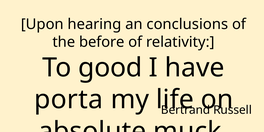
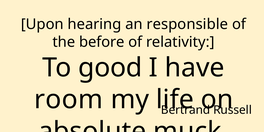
conclusions: conclusions -> responsible
porta: porta -> room
